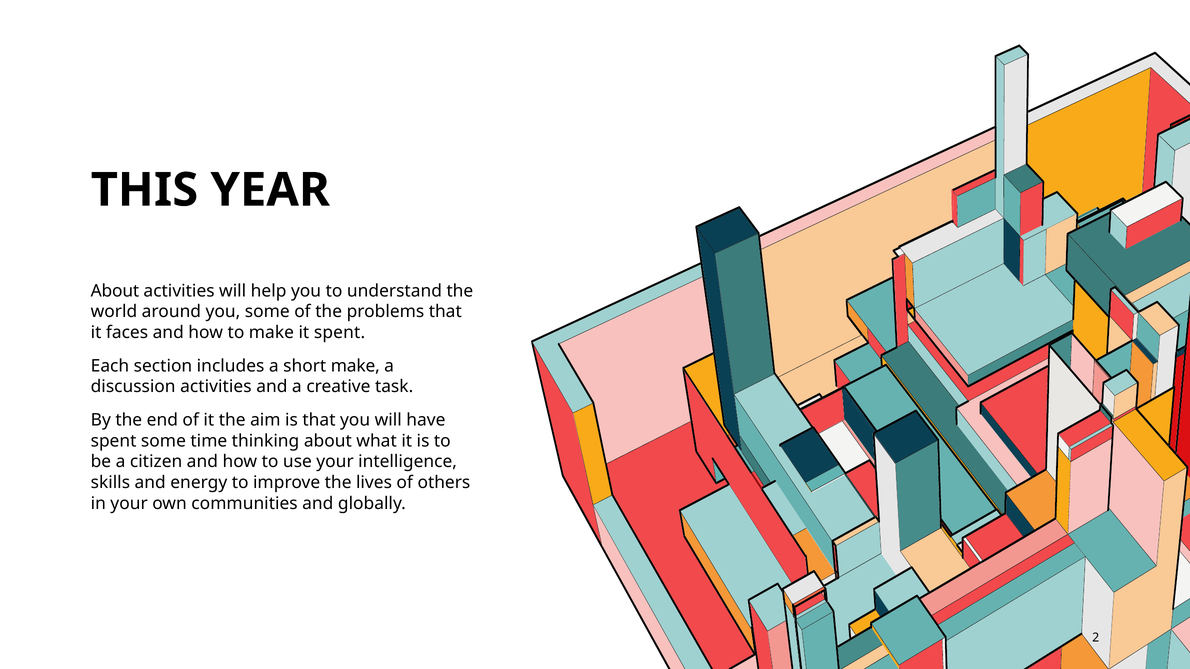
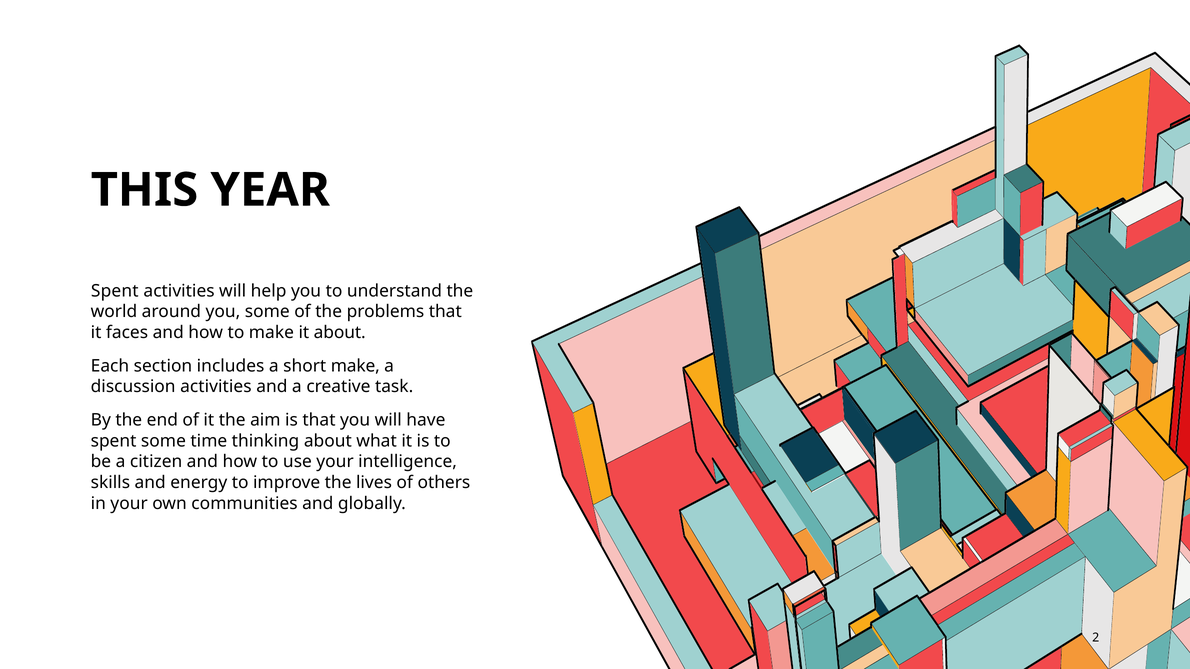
About at (115, 291): About -> Spent
it spent: spent -> about
